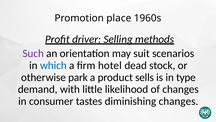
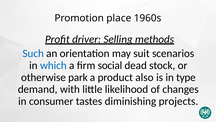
Such colour: purple -> blue
hotel: hotel -> social
sells: sells -> also
diminishing changes: changes -> projects
